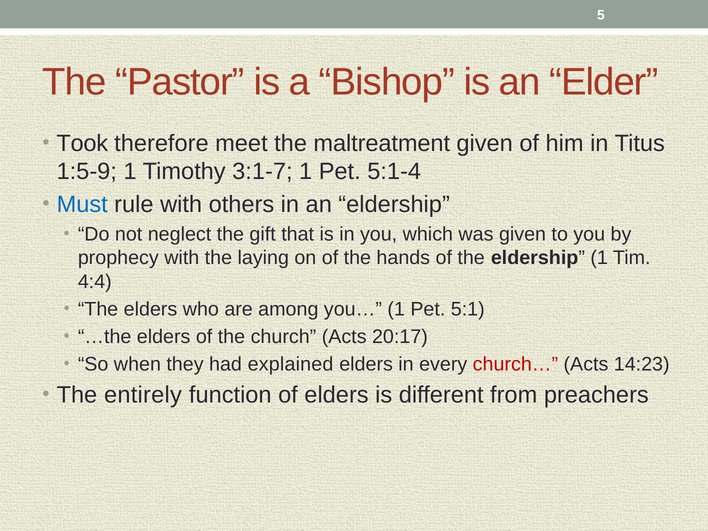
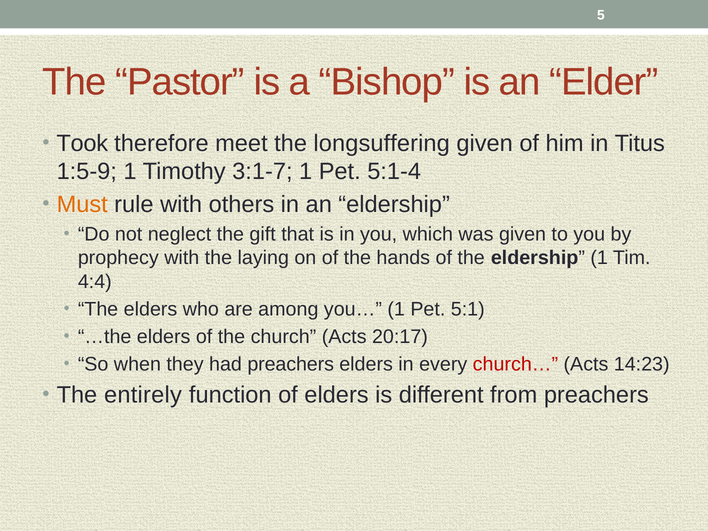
maltreatment: maltreatment -> longsuffering
Must colour: blue -> orange
had explained: explained -> preachers
